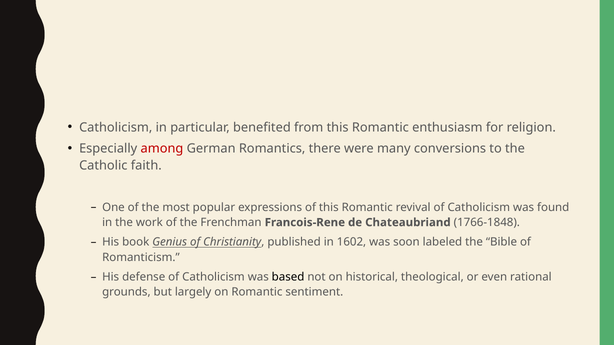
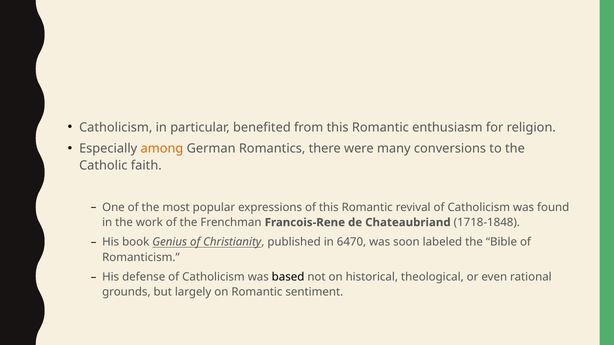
among colour: red -> orange
1766-1848: 1766-1848 -> 1718-1848
1602: 1602 -> 6470
